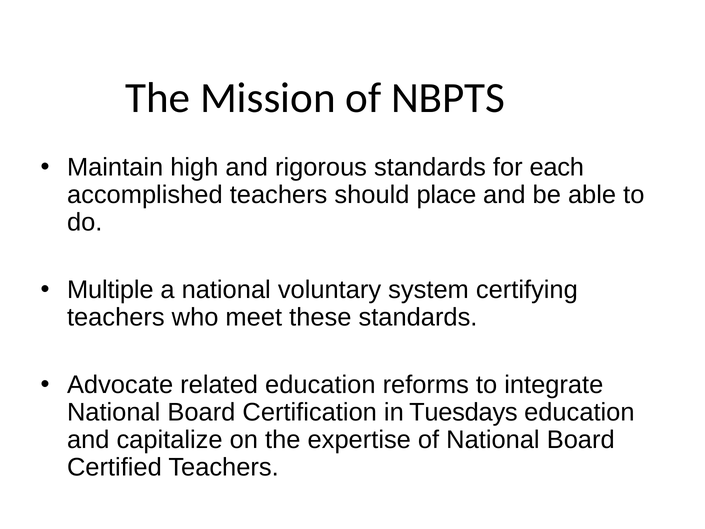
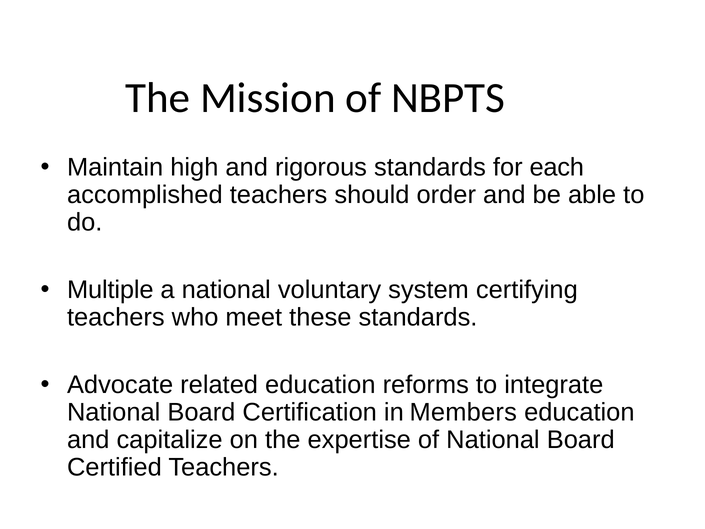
place: place -> order
Tuesdays: Tuesdays -> Members
